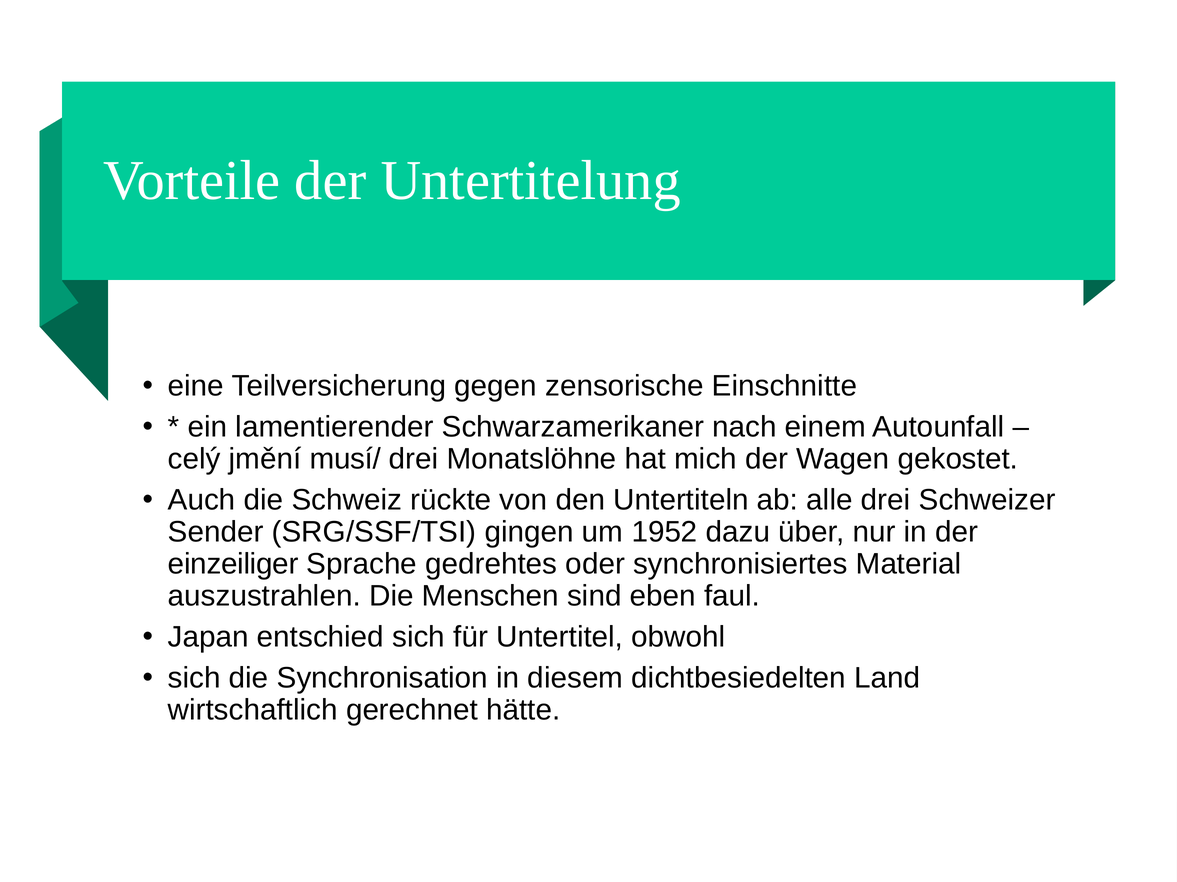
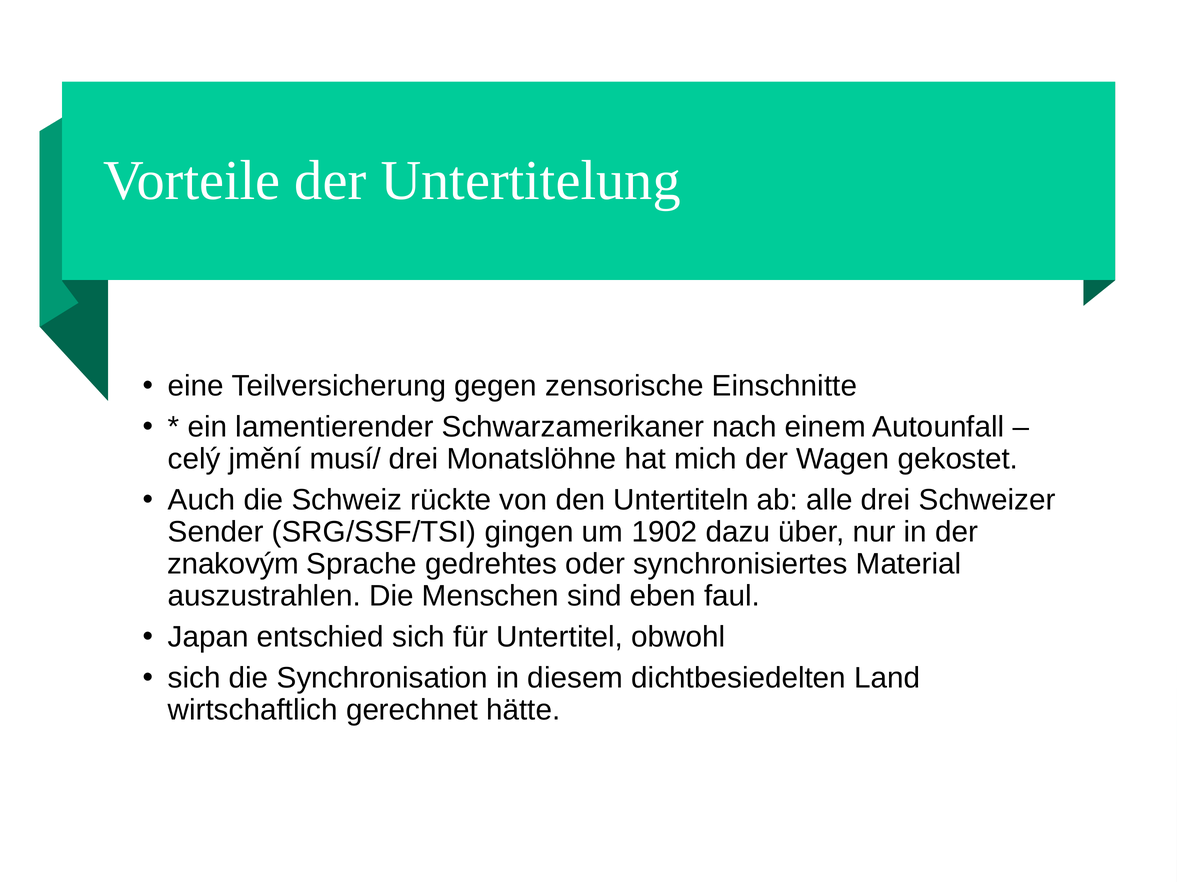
1952: 1952 -> 1902
einzeiliger: einzeiliger -> znakovým
